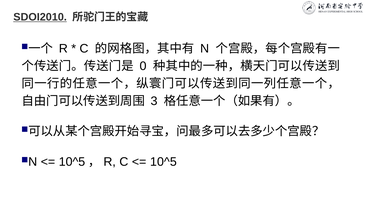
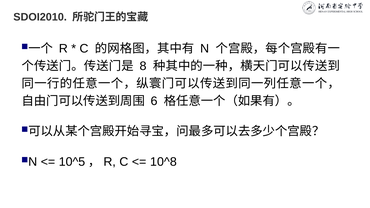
SDOI2010 underline: present -> none
0: 0 -> 8
3: 3 -> 6
10^5 at (163, 162): 10^5 -> 10^8
